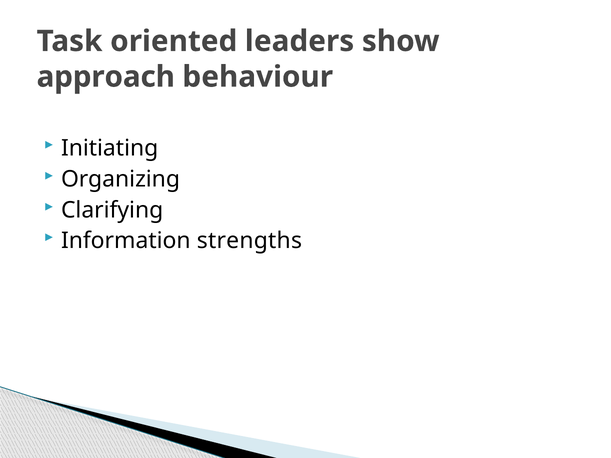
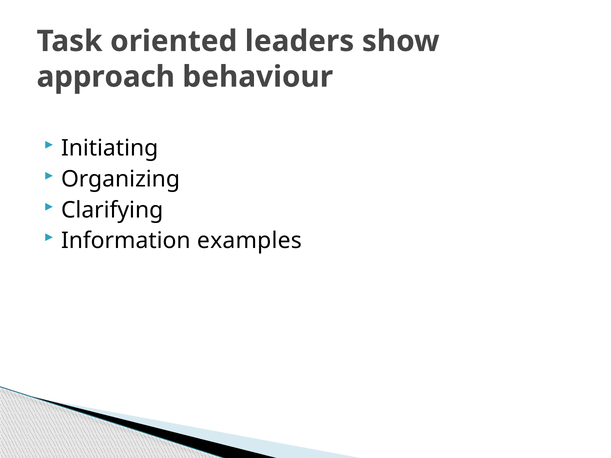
strengths: strengths -> examples
